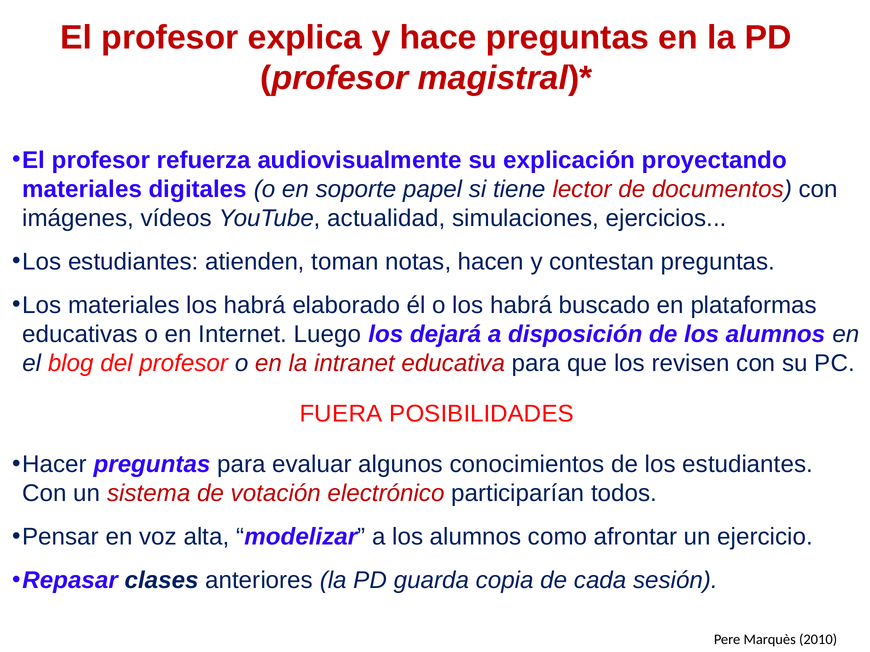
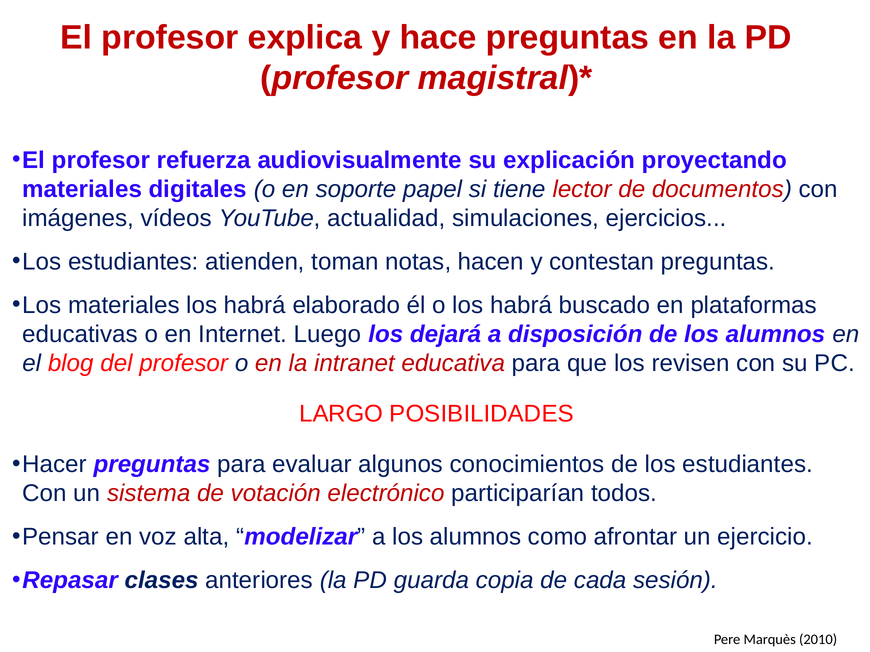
FUERA: FUERA -> LARGO
